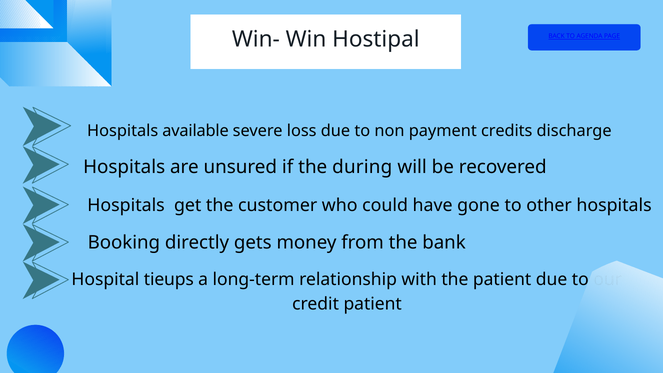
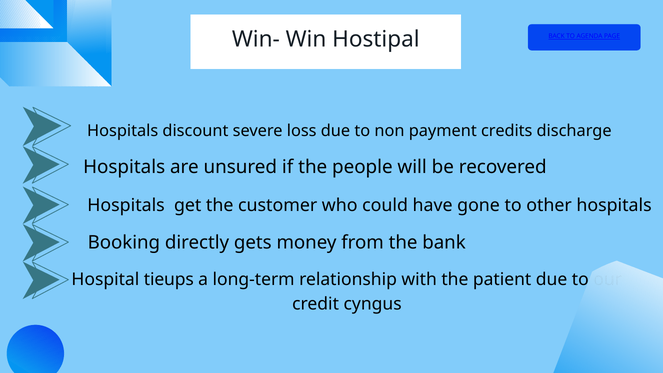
available: available -> discount
during: during -> people
credit patient: patient -> cyngus
